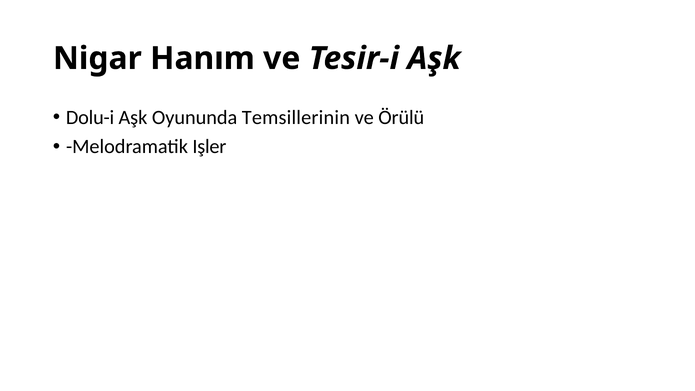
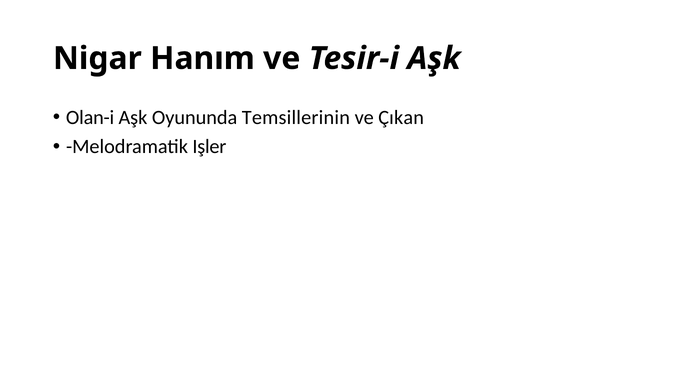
Dolu-i: Dolu-i -> Olan-i
Örülü: Örülü -> Çıkan
